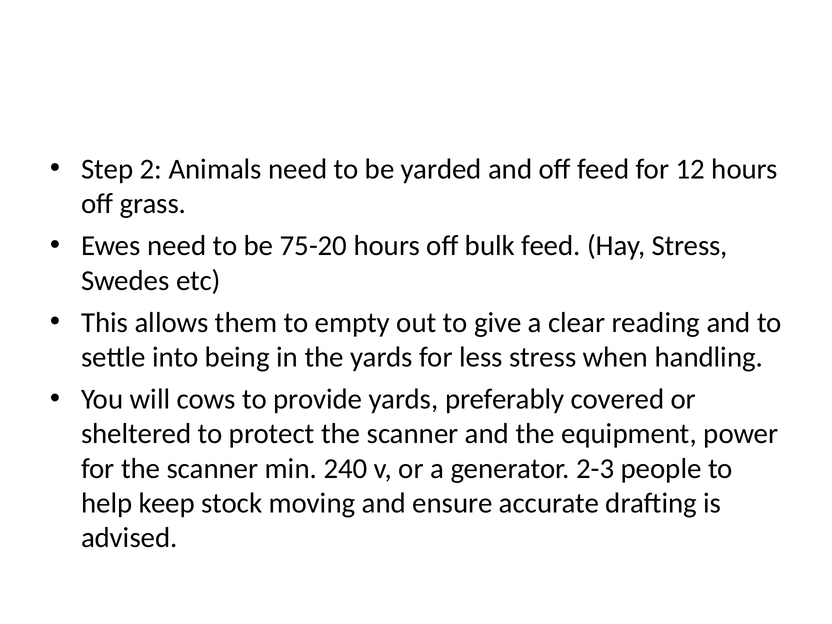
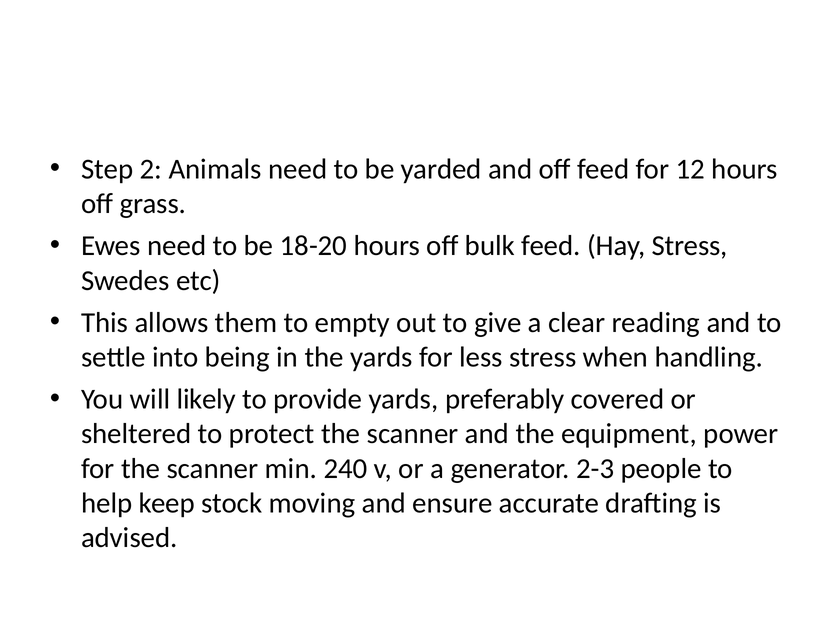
75-20: 75-20 -> 18-20
cows: cows -> likely
